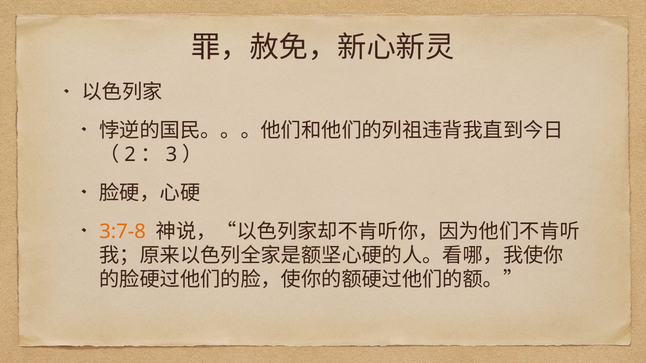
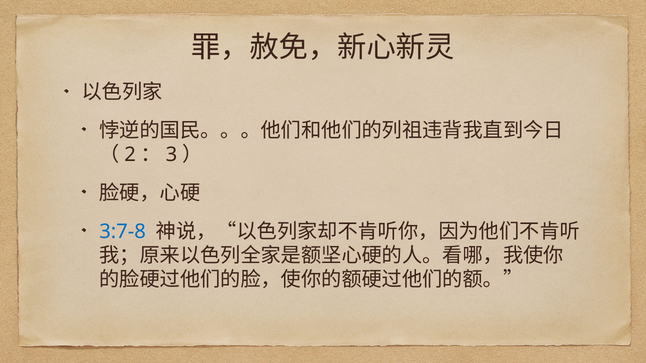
3:7-8 colour: orange -> blue
